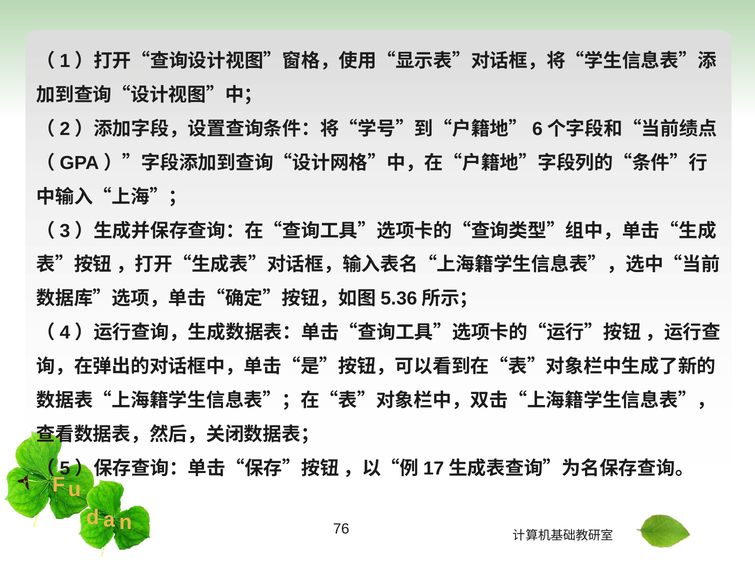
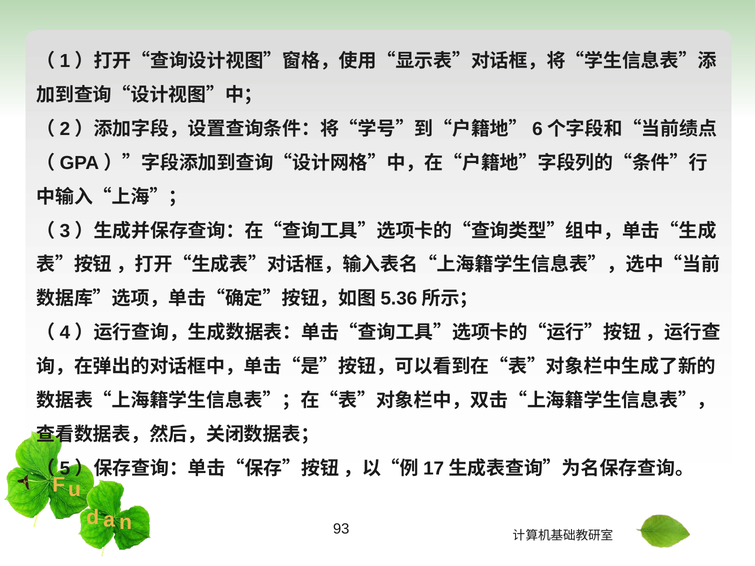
76: 76 -> 93
